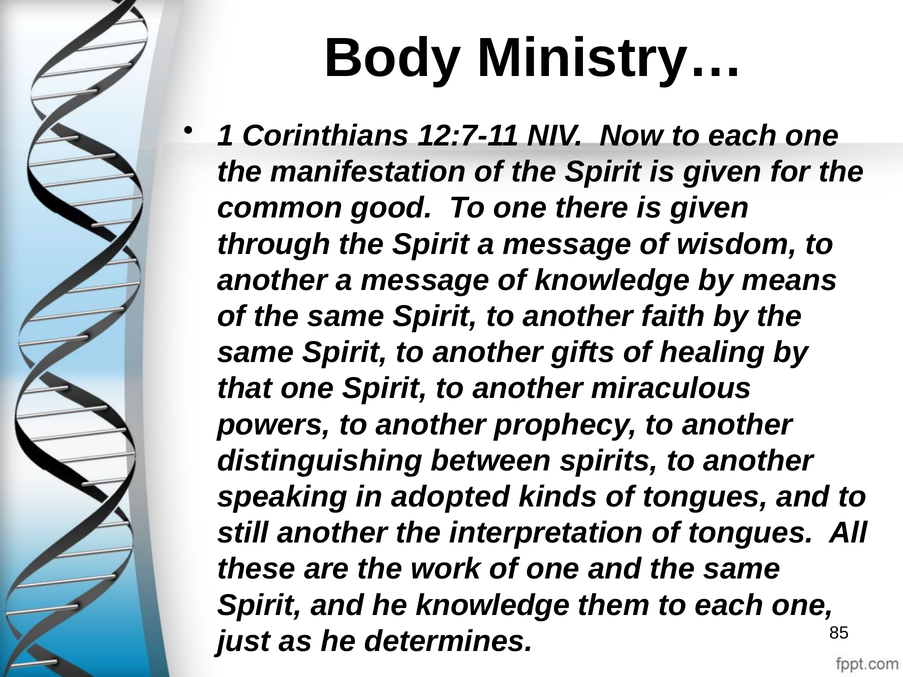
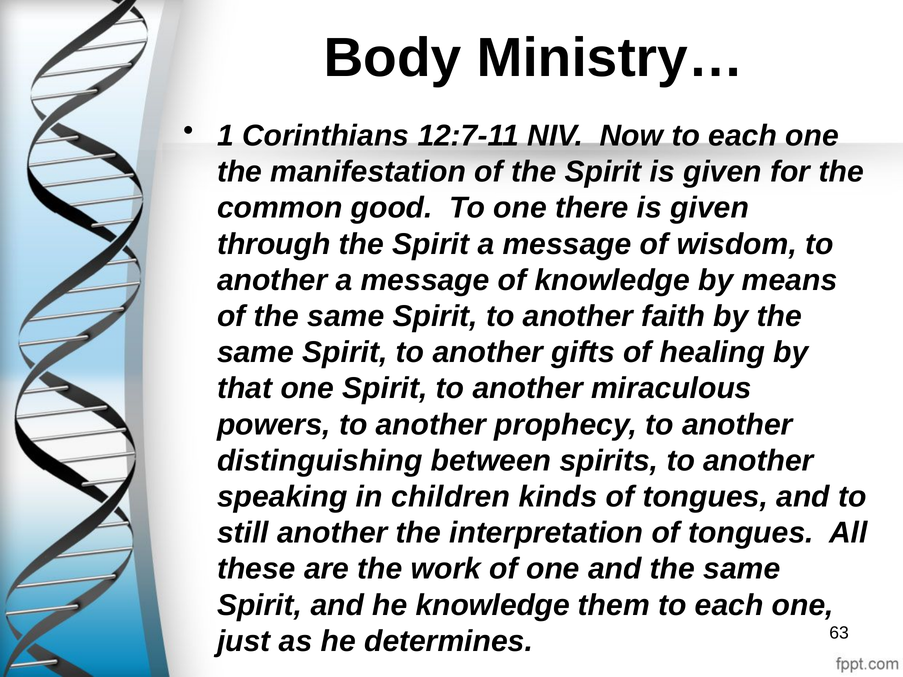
adopted: adopted -> children
85: 85 -> 63
